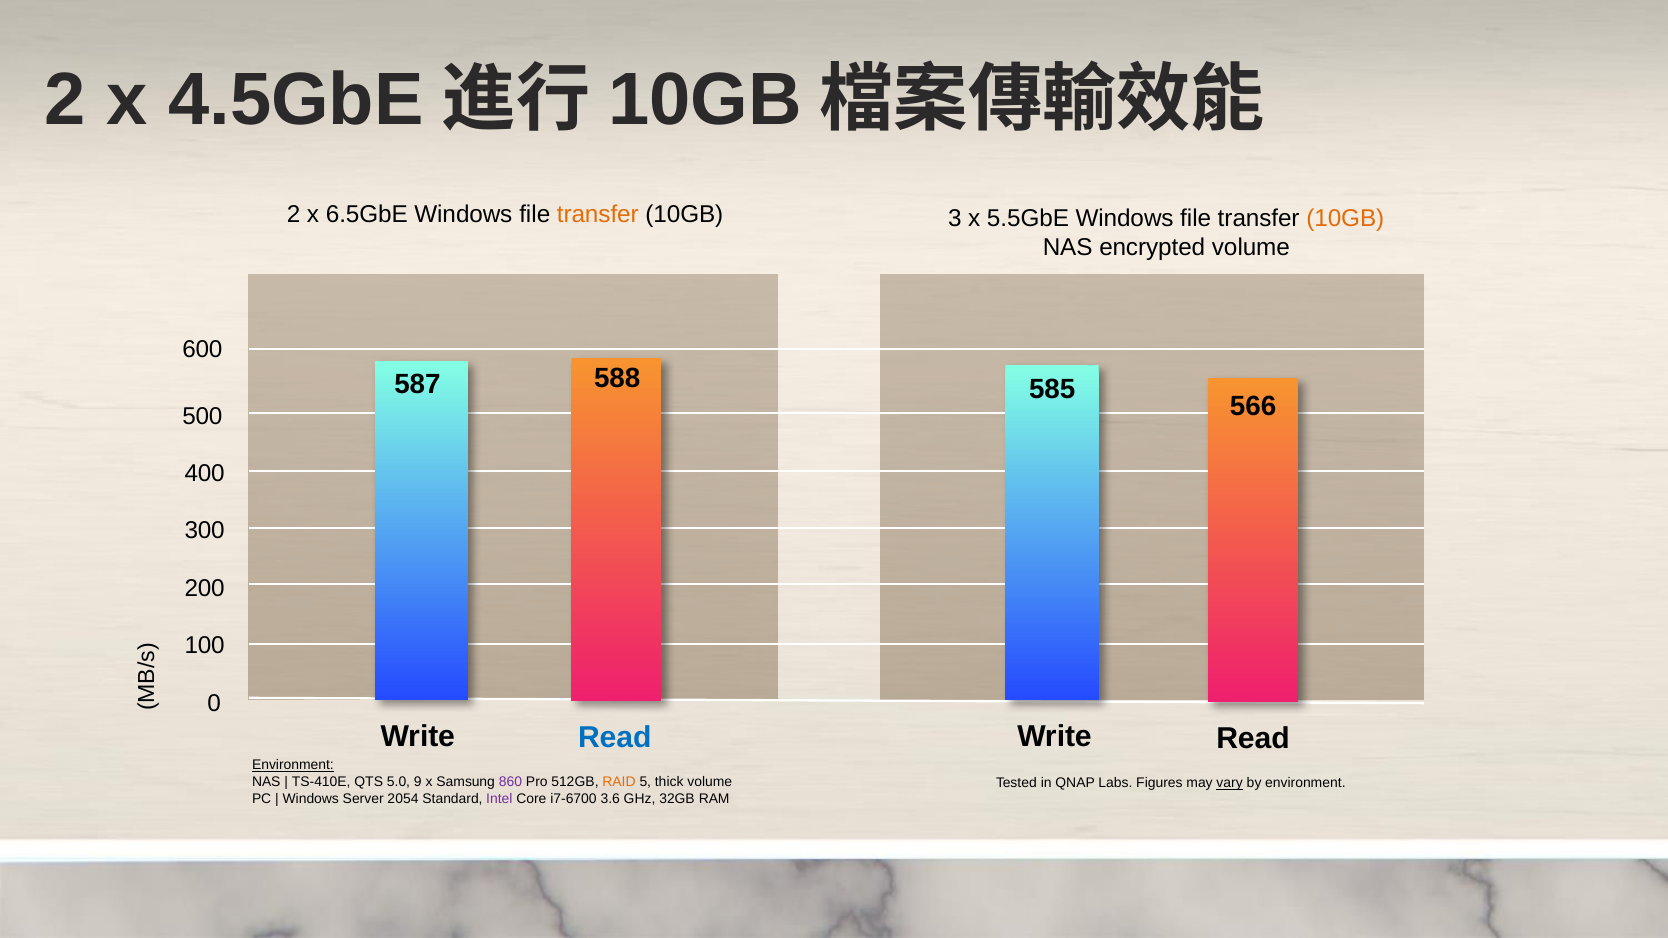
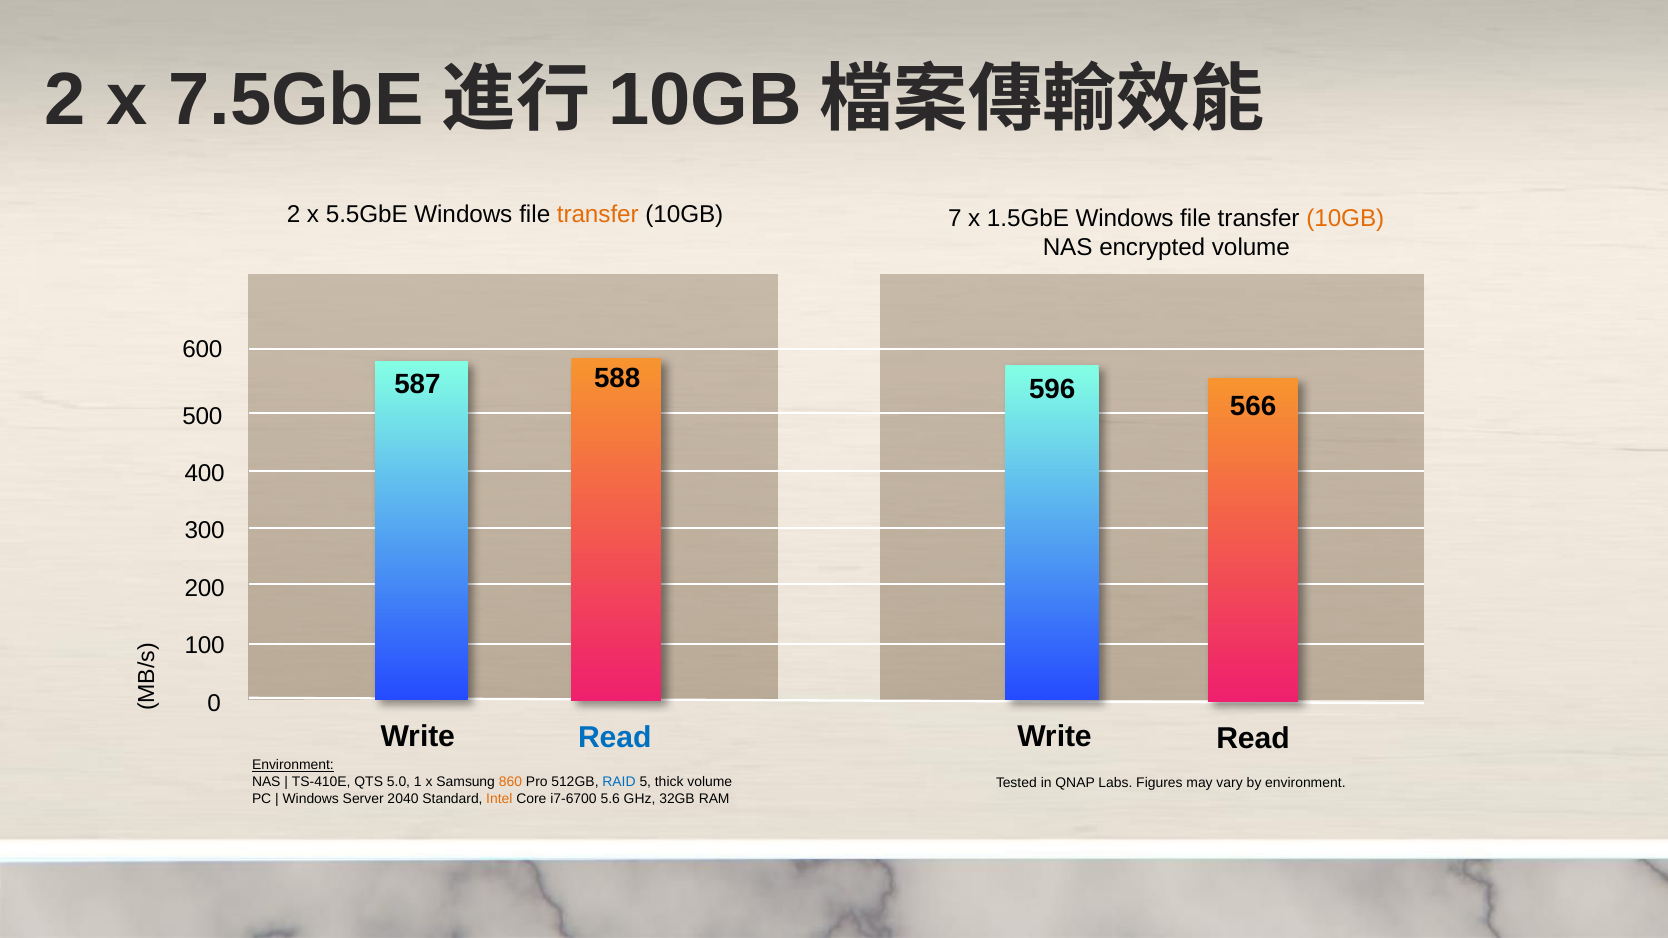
4.5GbE: 4.5GbE -> 7.5GbE
6.5GbE: 6.5GbE -> 5.5GbE
3: 3 -> 7
5.5GbE: 5.5GbE -> 1.5GbE
585: 585 -> 596
9: 9 -> 1
860 colour: purple -> orange
RAID colour: orange -> blue
vary underline: present -> none
2054: 2054 -> 2040
Intel colour: purple -> orange
3.6: 3.6 -> 5.6
